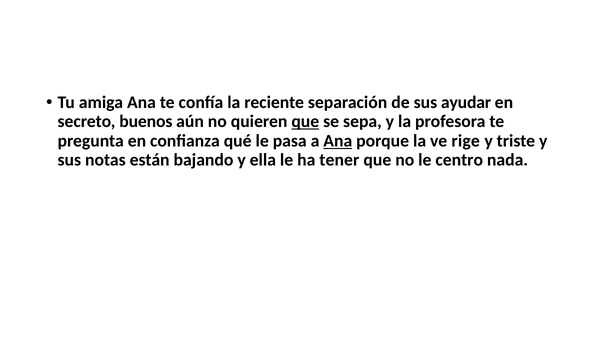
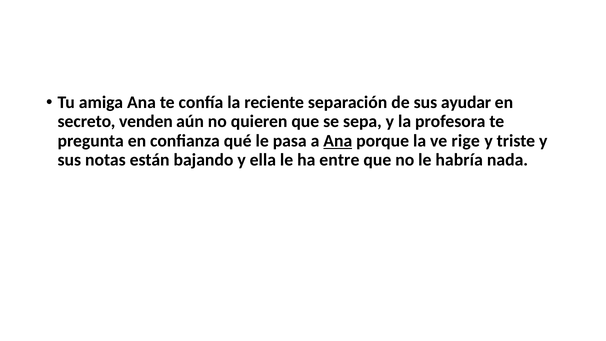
buenos: buenos -> venden
que at (305, 122) underline: present -> none
tener: tener -> entre
centro: centro -> habría
